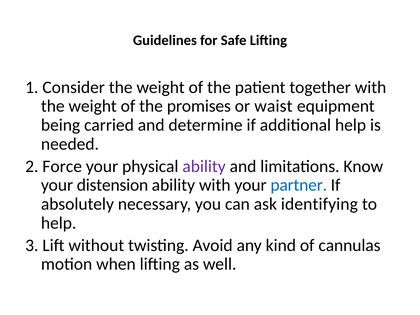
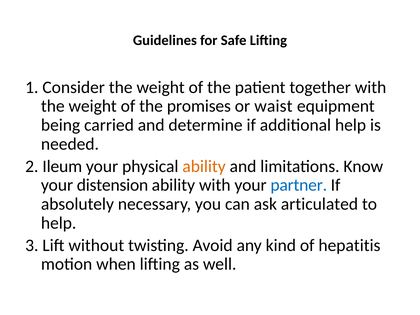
Force: Force -> Ileum
ability at (204, 166) colour: purple -> orange
identifying: identifying -> articulated
cannulas: cannulas -> hepatitis
